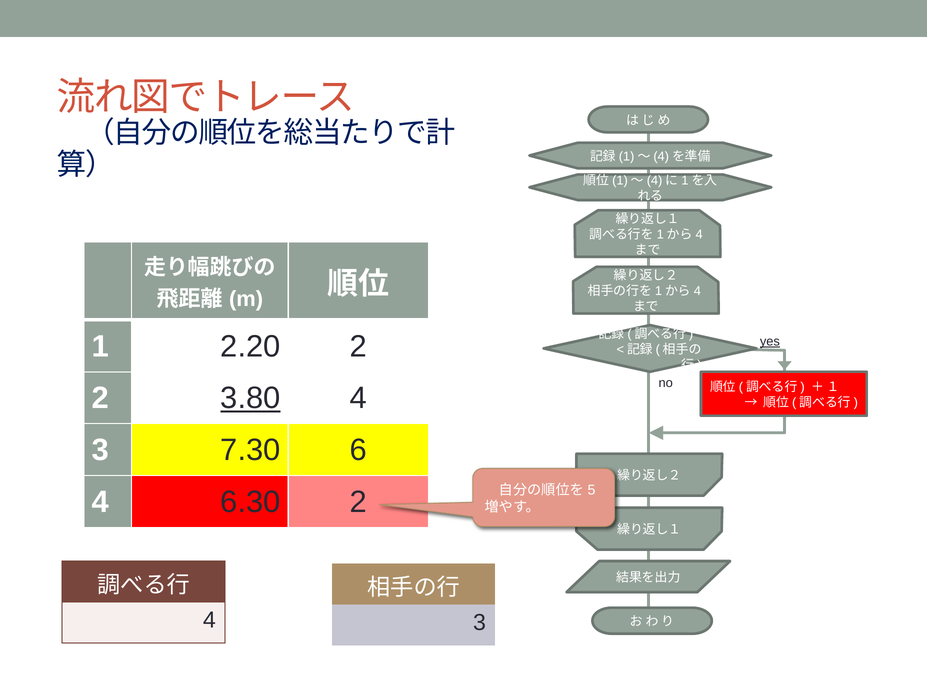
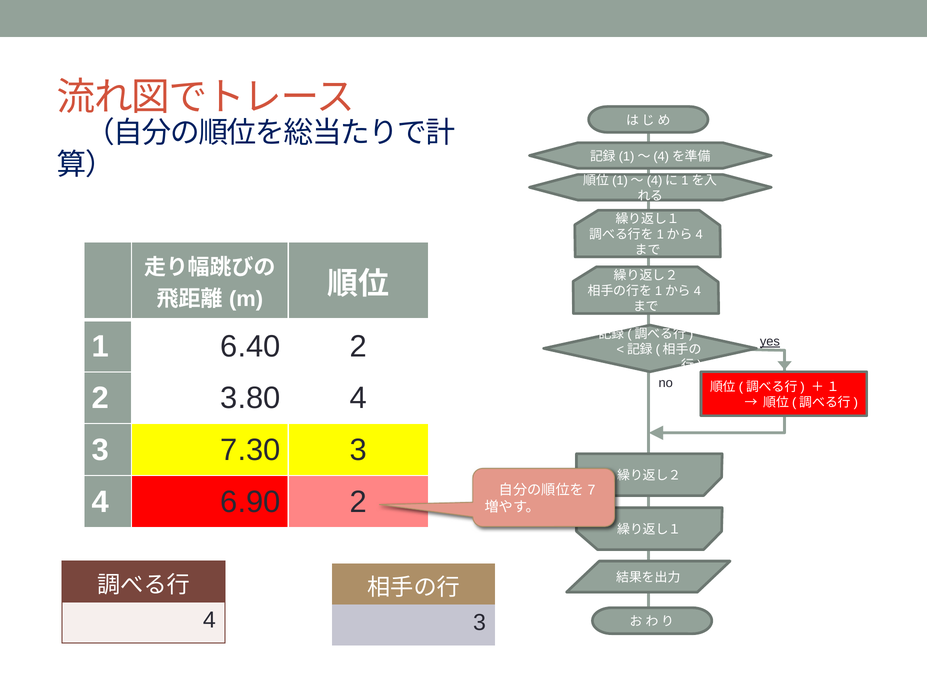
2.20: 2.20 -> 6.40
3.80 underline: present -> none
7.30 6: 6 -> 3
5: 5 -> 7
6.30: 6.30 -> 6.90
